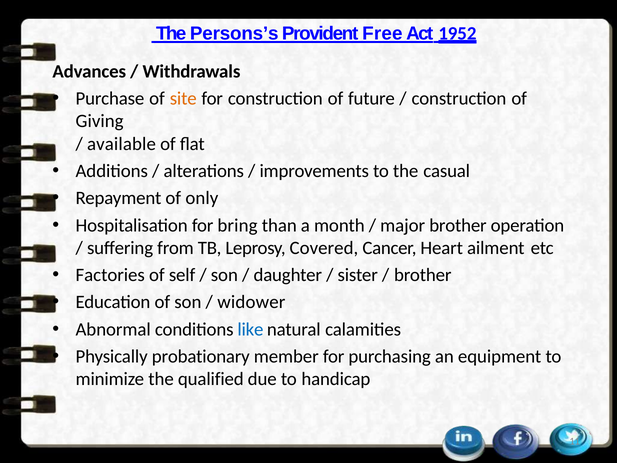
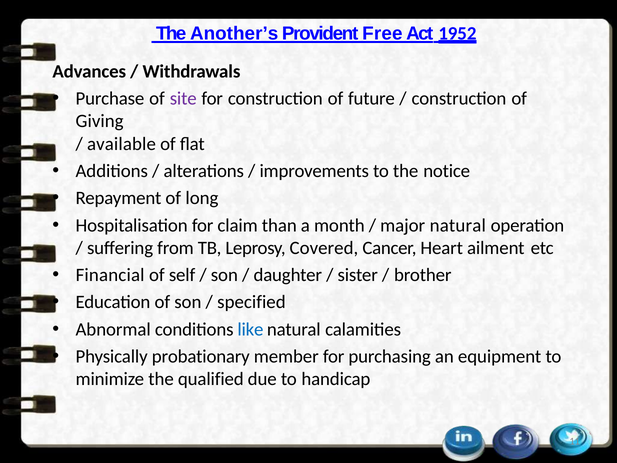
Persons’s: Persons’s -> Another’s
site colour: orange -> purple
casual: casual -> notice
only: only -> long
bring: bring -> claim
major brother: brother -> natural
Factories: Factories -> Financial
widower: widower -> specified
